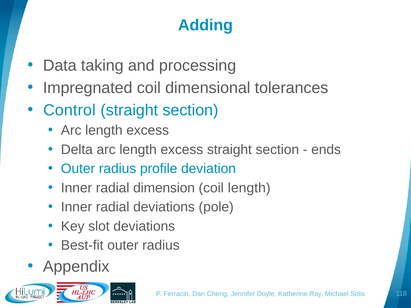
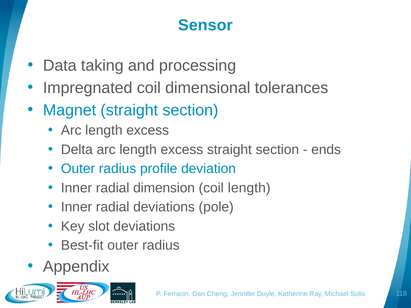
Adding: Adding -> Sensor
Control: Control -> Magnet
